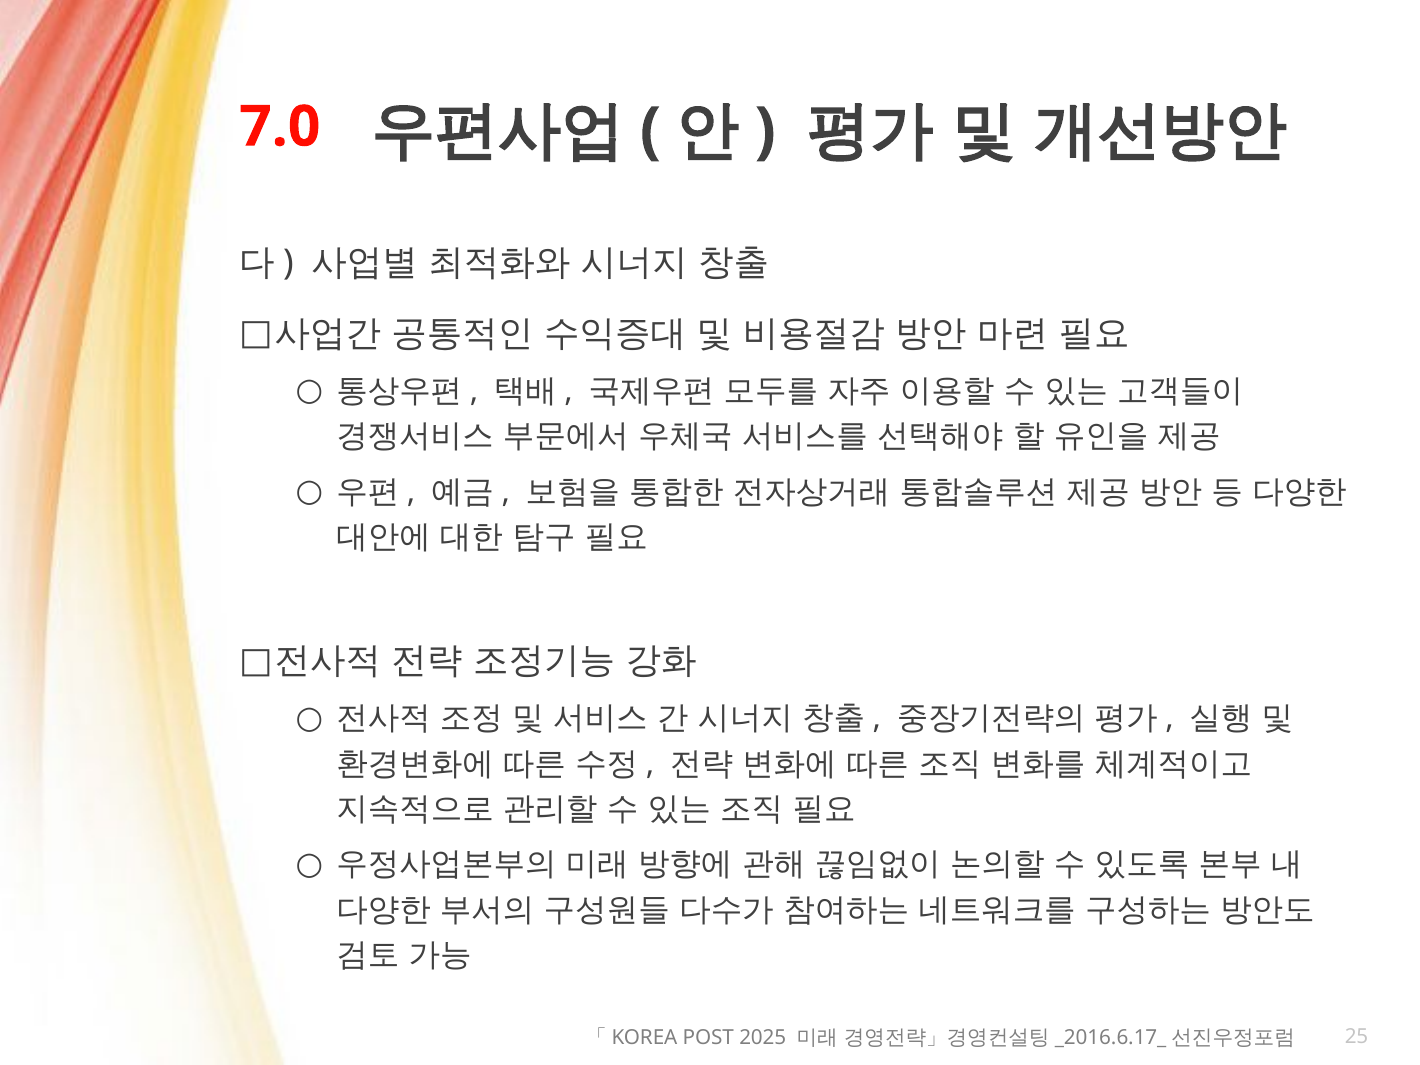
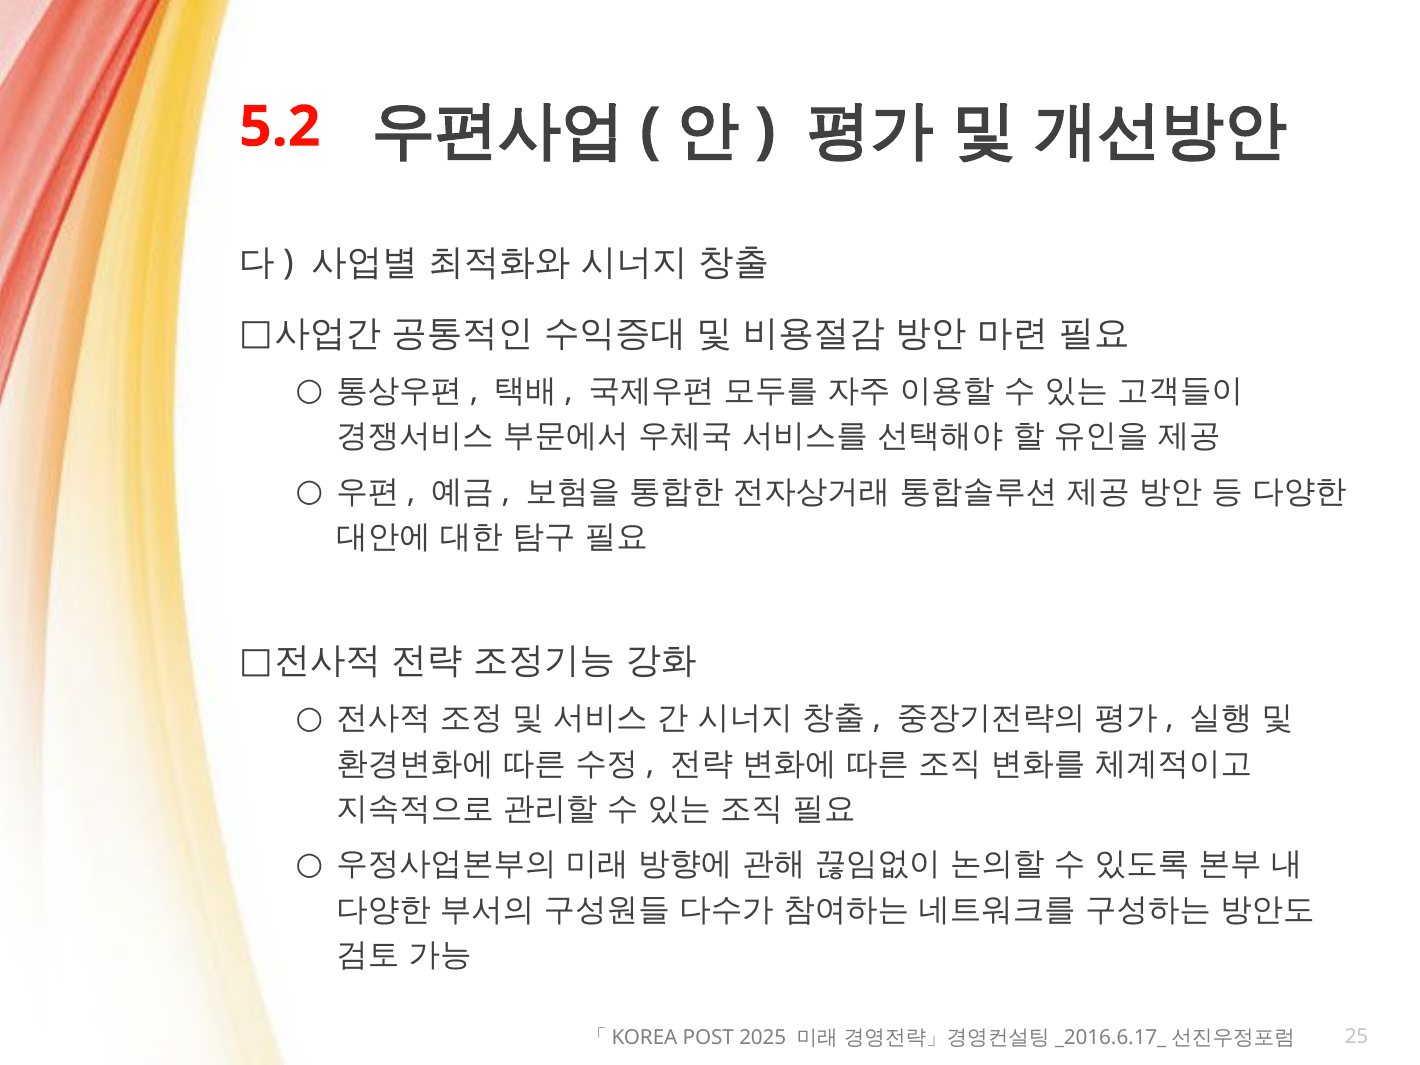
7.0: 7.0 -> 5.2
